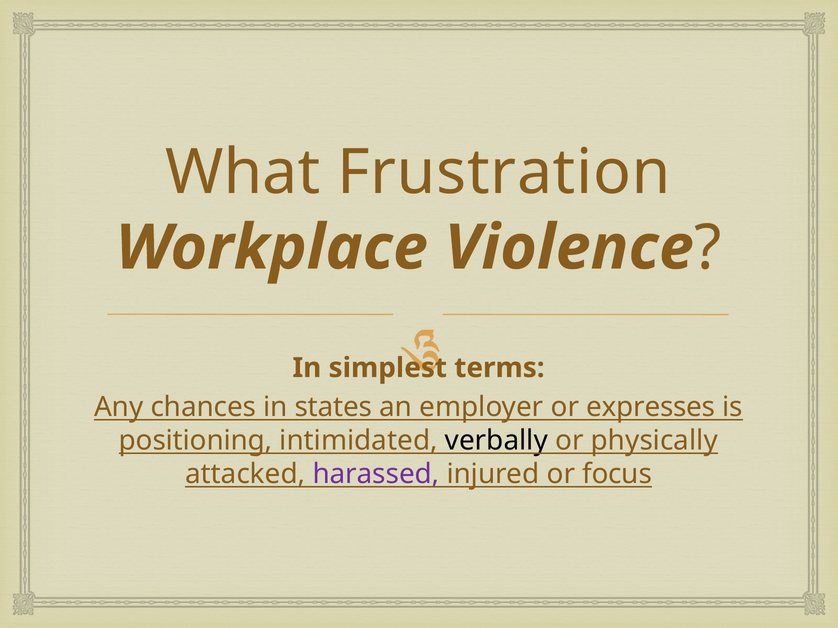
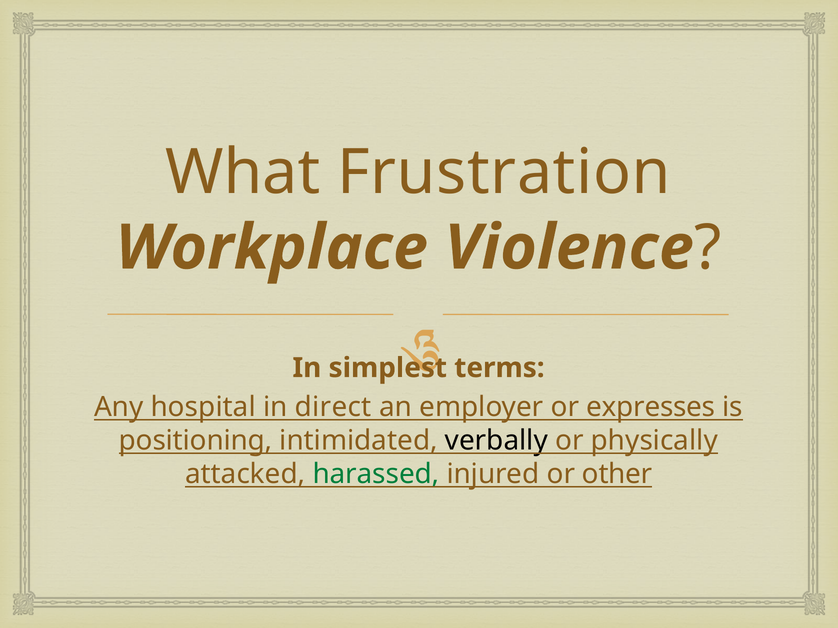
chances: chances -> hospital
states: states -> direct
harassed colour: purple -> green
focus: focus -> other
